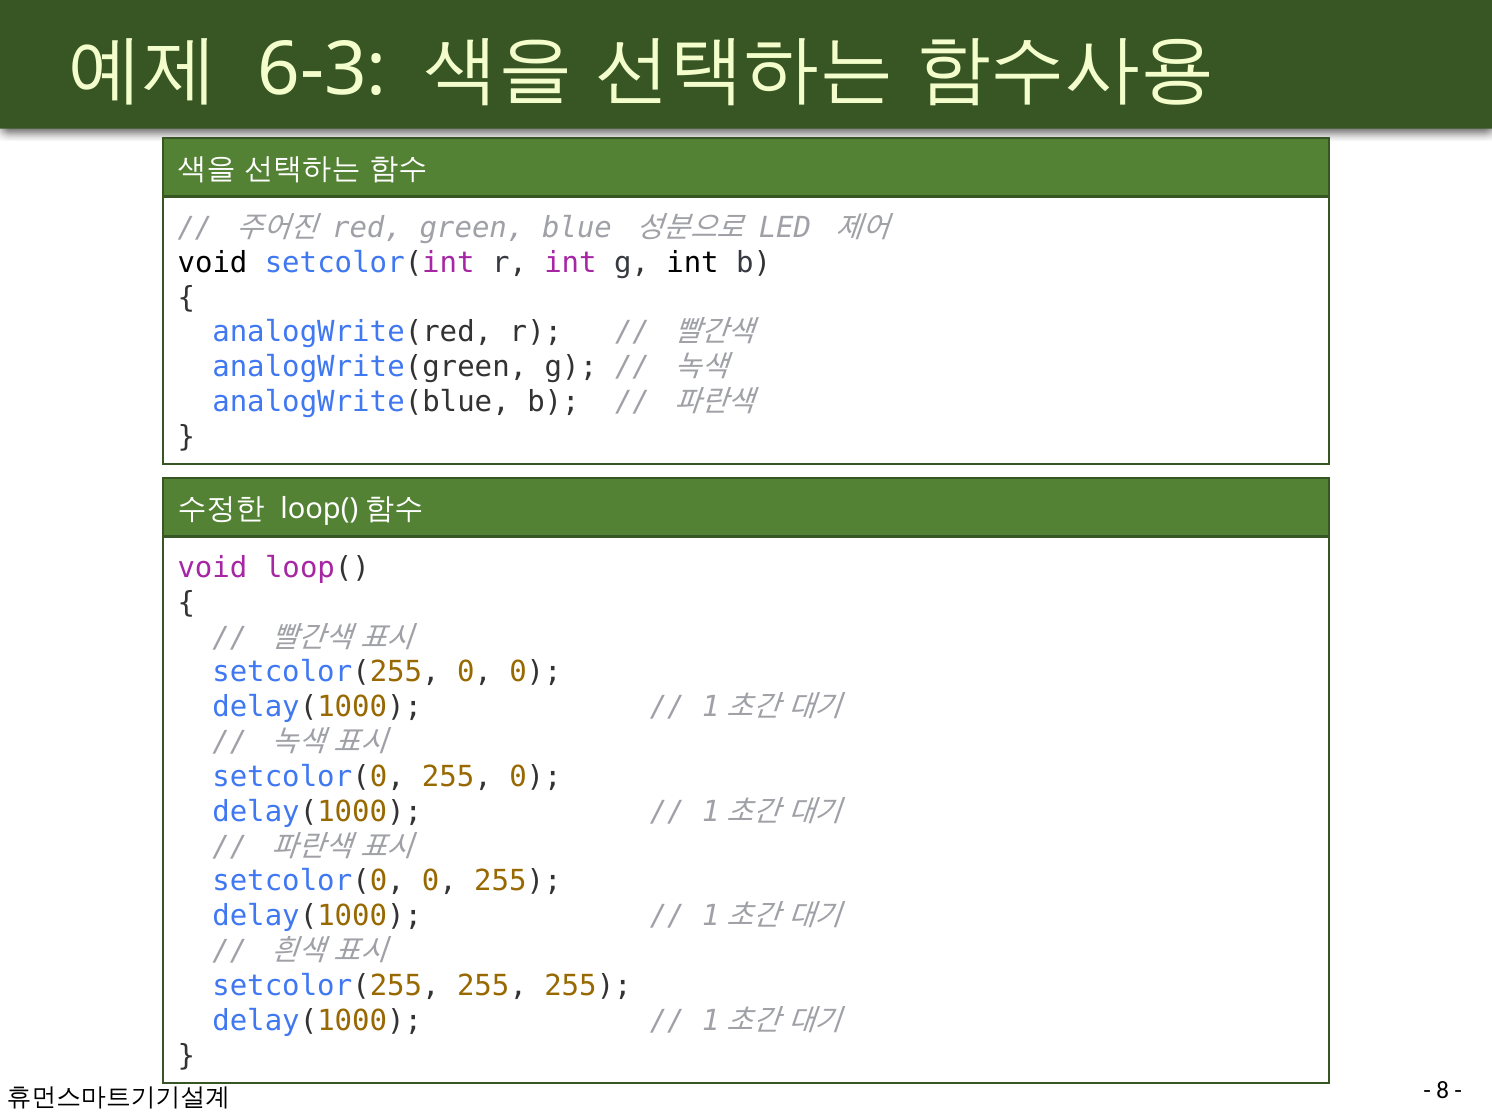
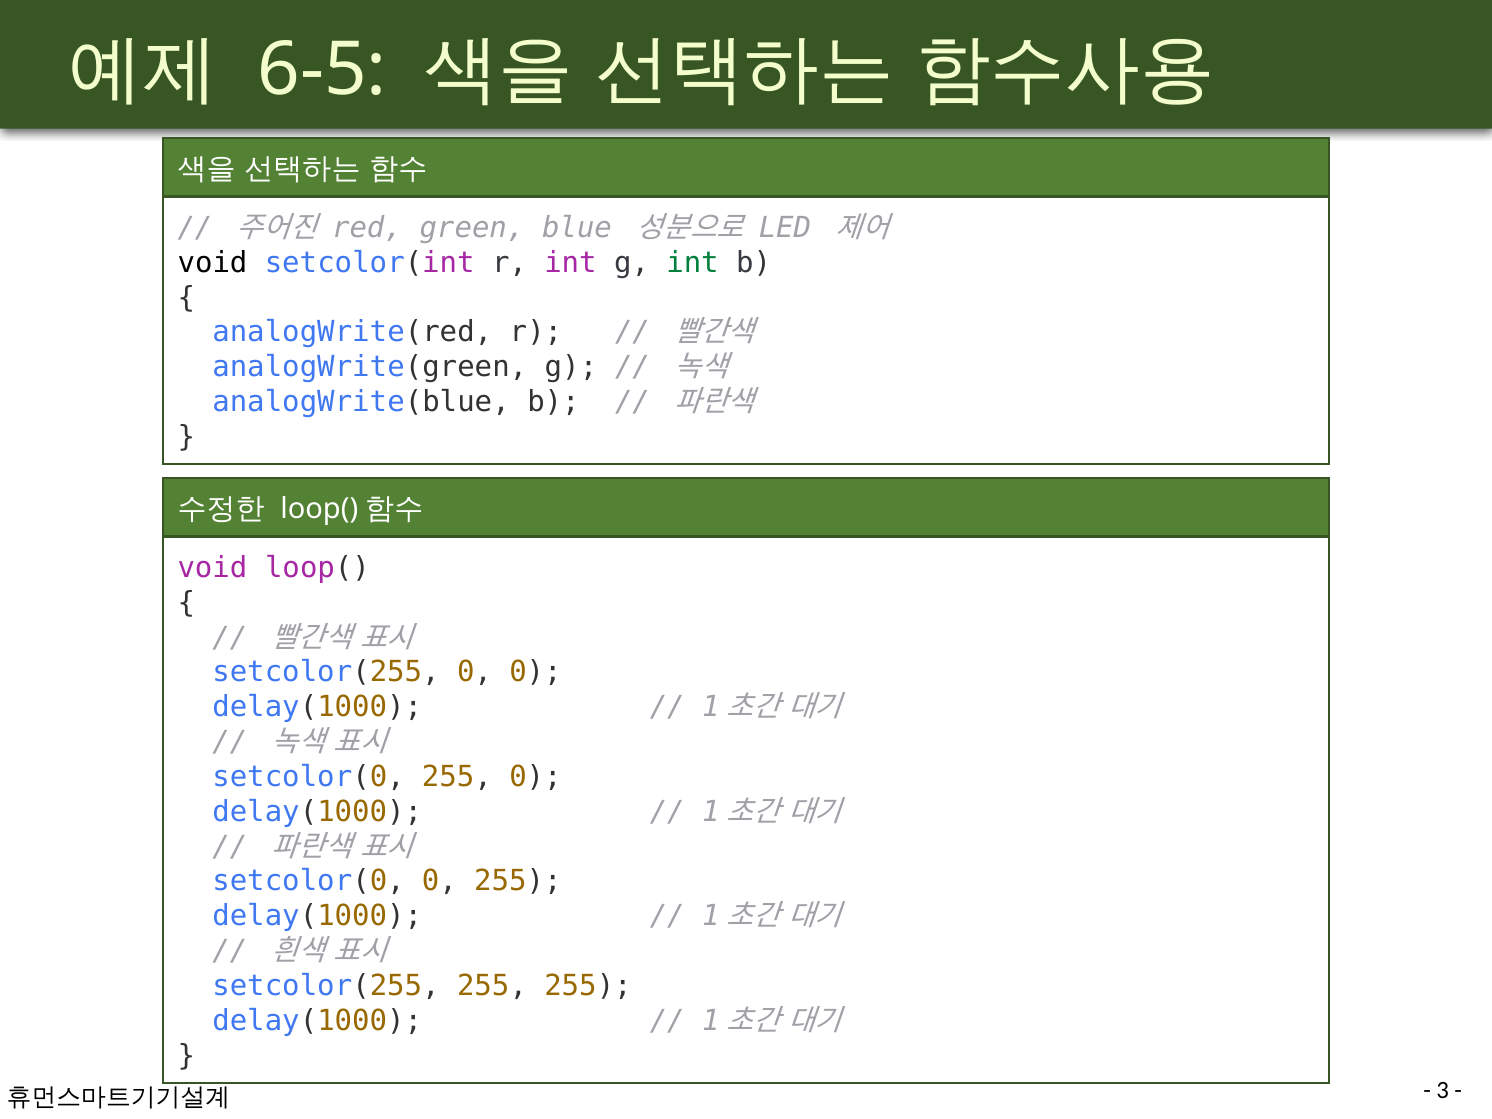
6-3: 6-3 -> 6-5
int at (693, 263) colour: black -> green
8: 8 -> 3
